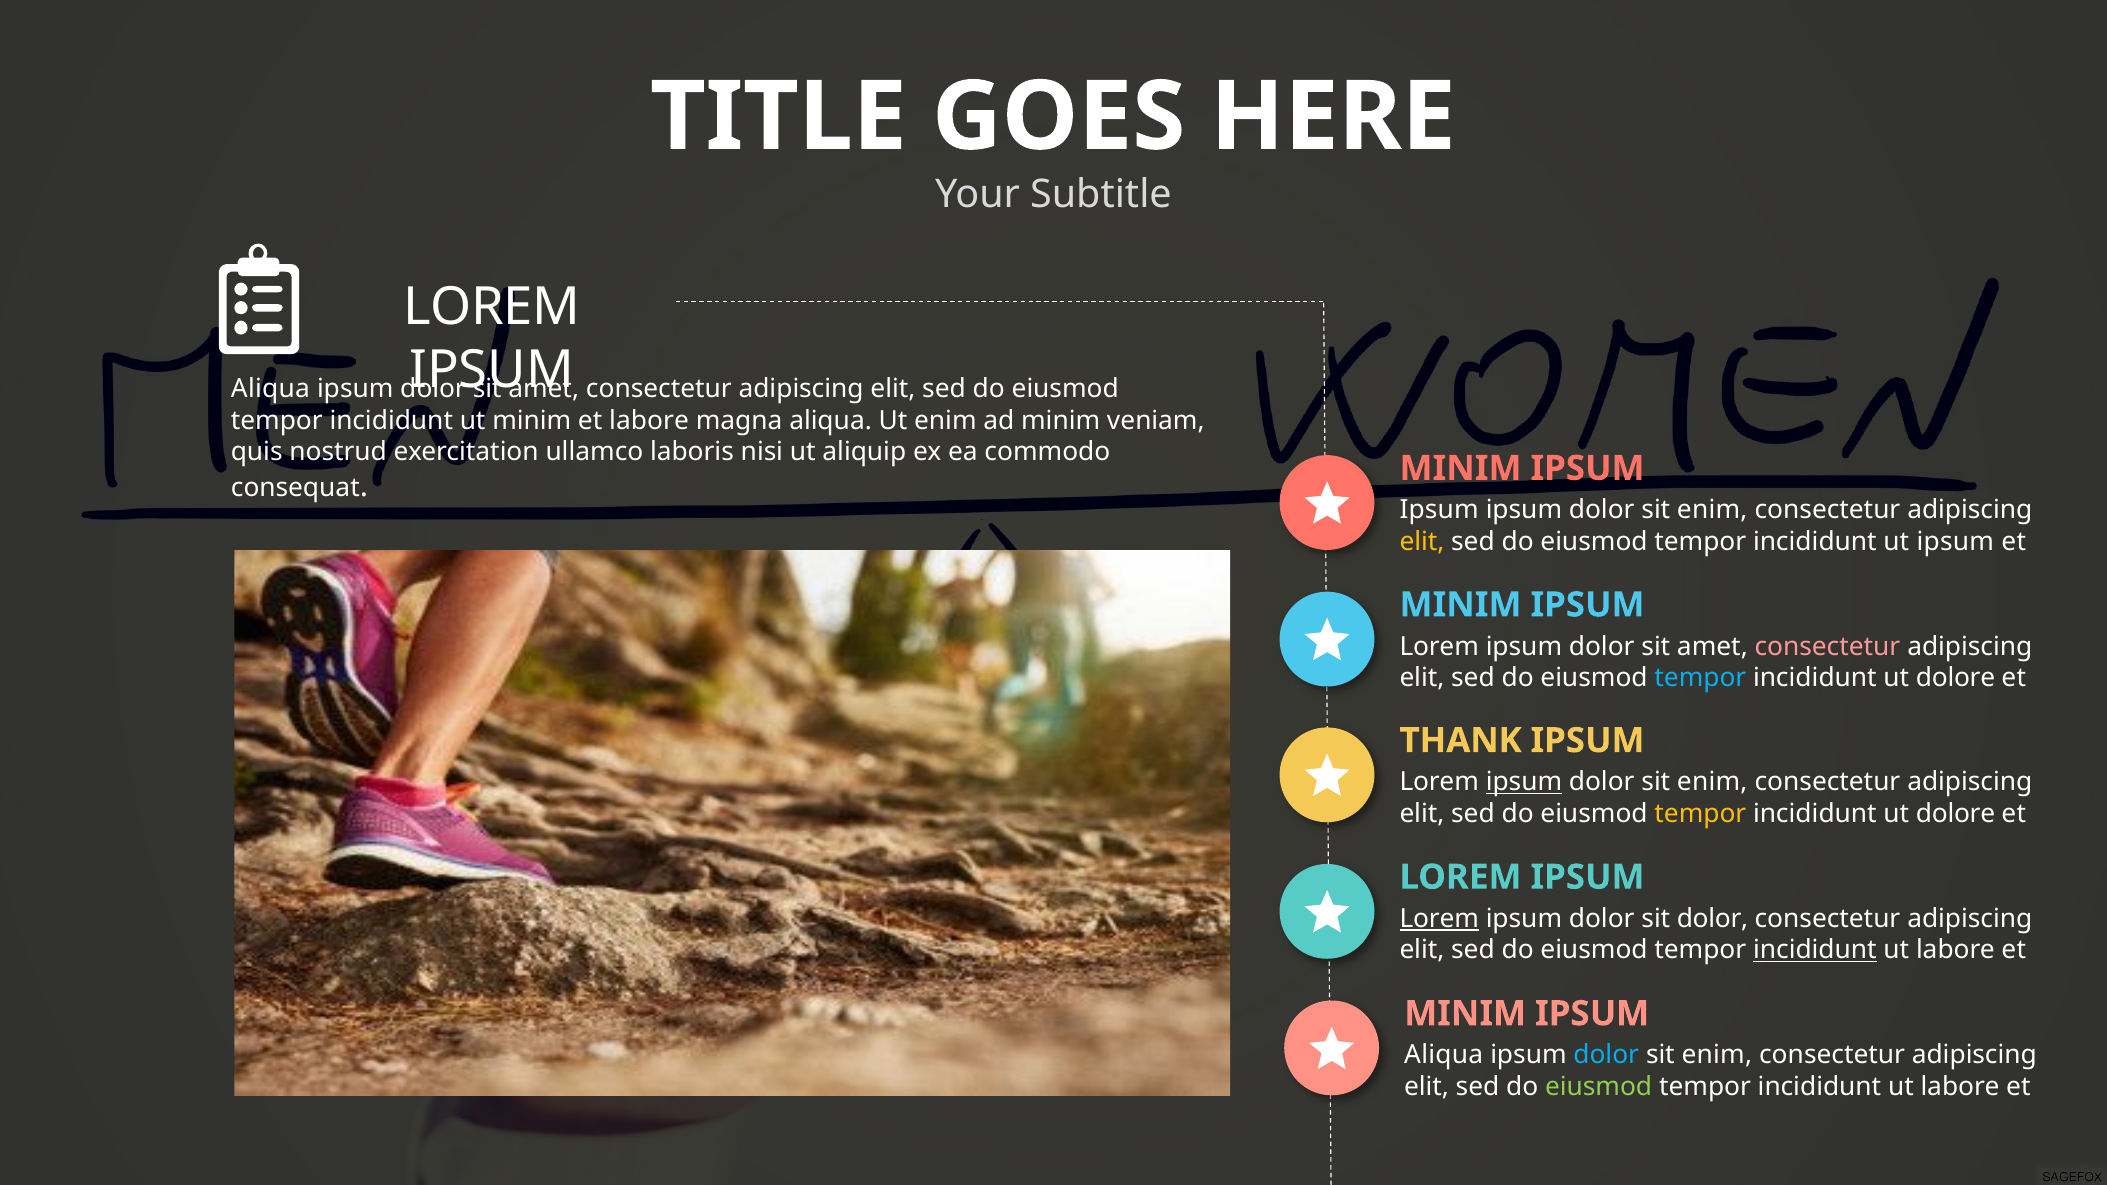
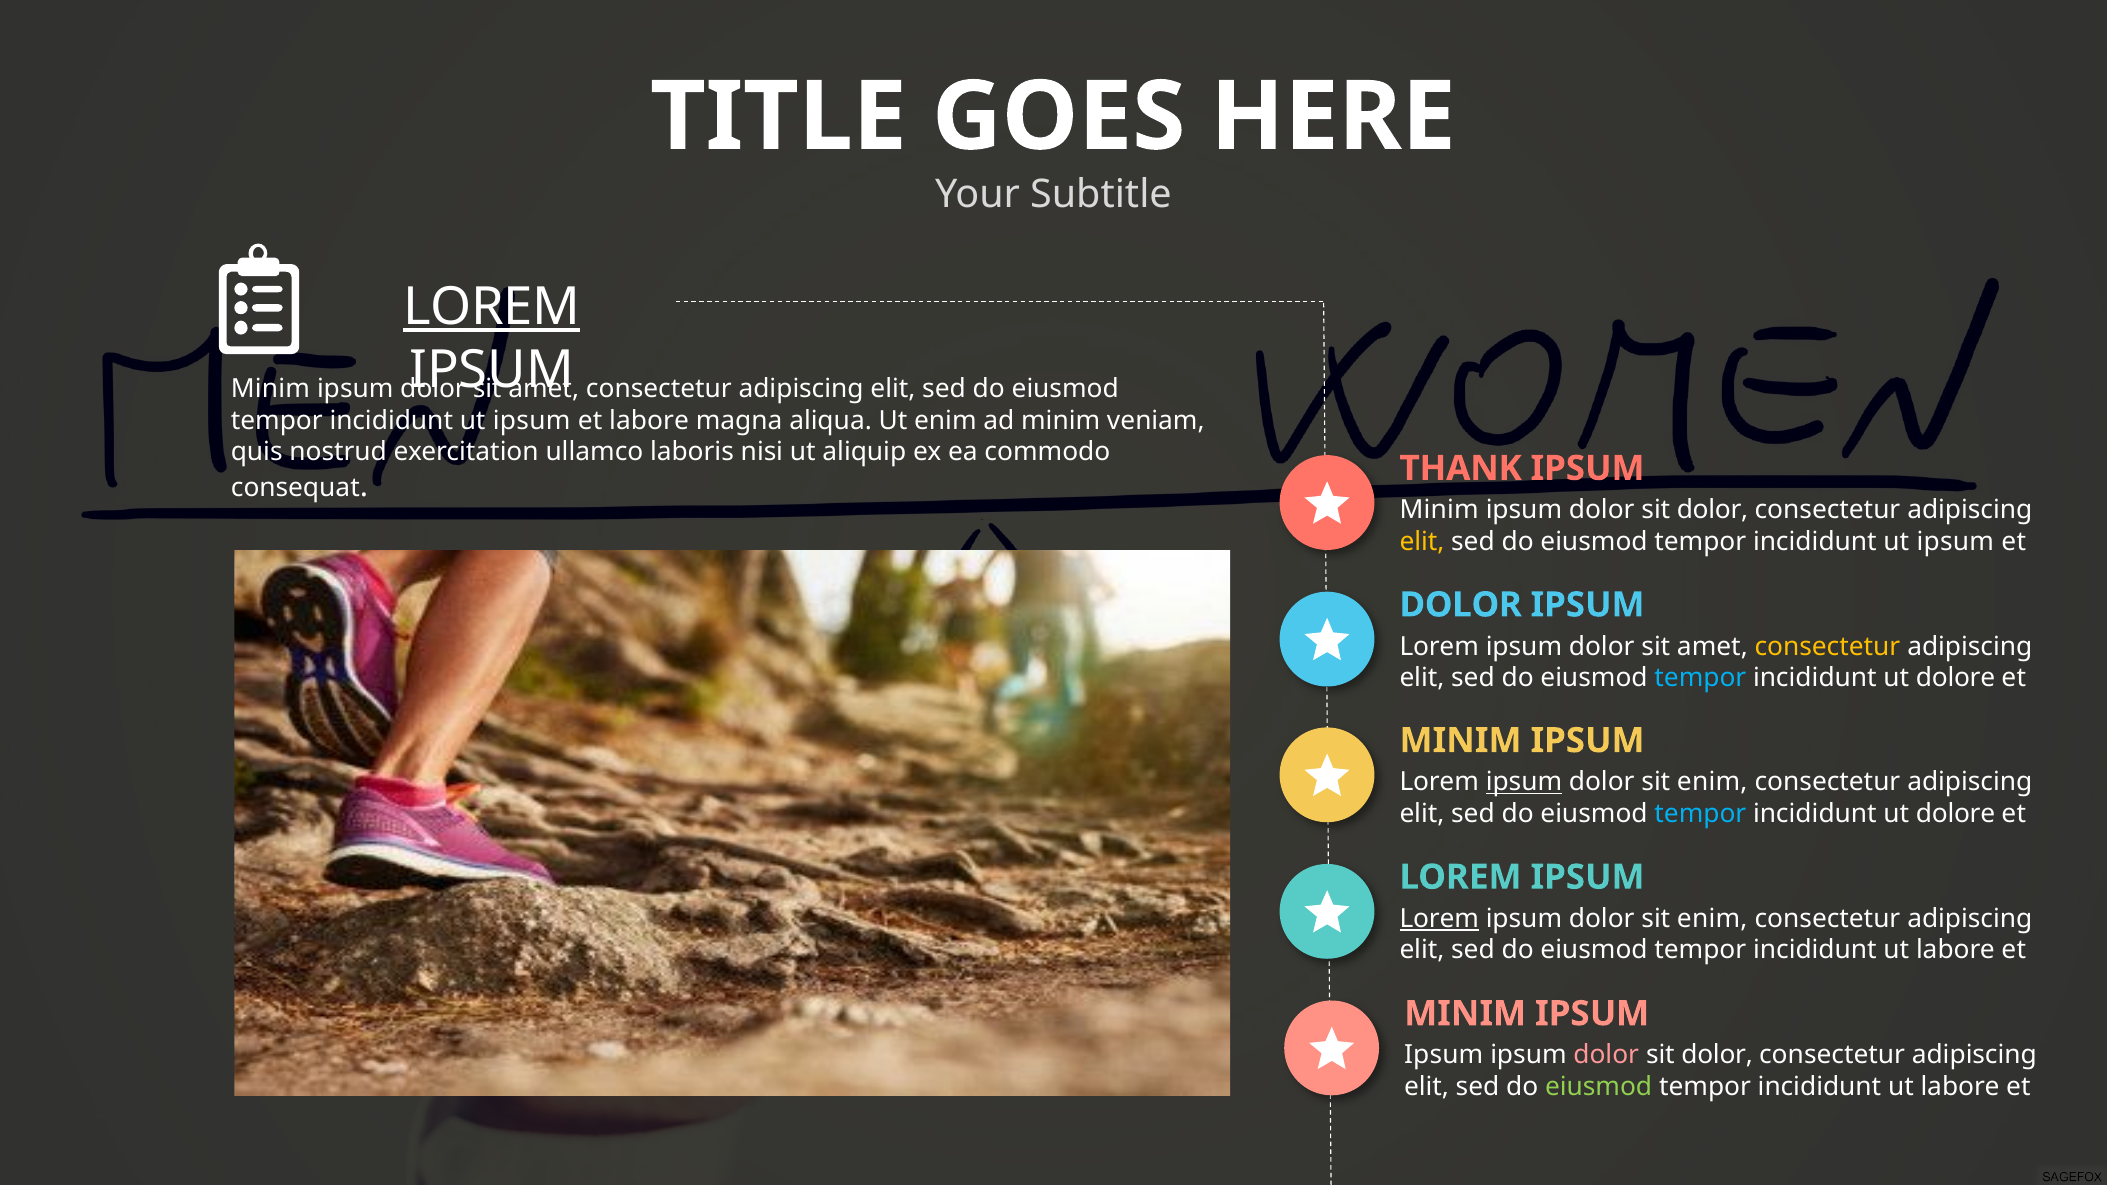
LOREM at (492, 307) underline: none -> present
Aliqua at (270, 389): Aliqua -> Minim
minim at (532, 420): minim -> ipsum
MINIM at (1461, 468): MINIM -> THANK
Ipsum at (1439, 510): Ipsum -> Minim
enim at (1712, 510): enim -> dolor
MINIM at (1461, 605): MINIM -> DOLOR
consectetur at (1827, 646) colour: pink -> yellow
THANK at (1461, 741): THANK -> MINIM
tempor at (1700, 814) colour: yellow -> light blue
dolor at (1713, 919): dolor -> enim
incididunt at (1815, 950) underline: present -> none
Aliqua at (1444, 1055): Aliqua -> Ipsum
dolor at (1606, 1055) colour: light blue -> pink
enim at (1717, 1055): enim -> dolor
